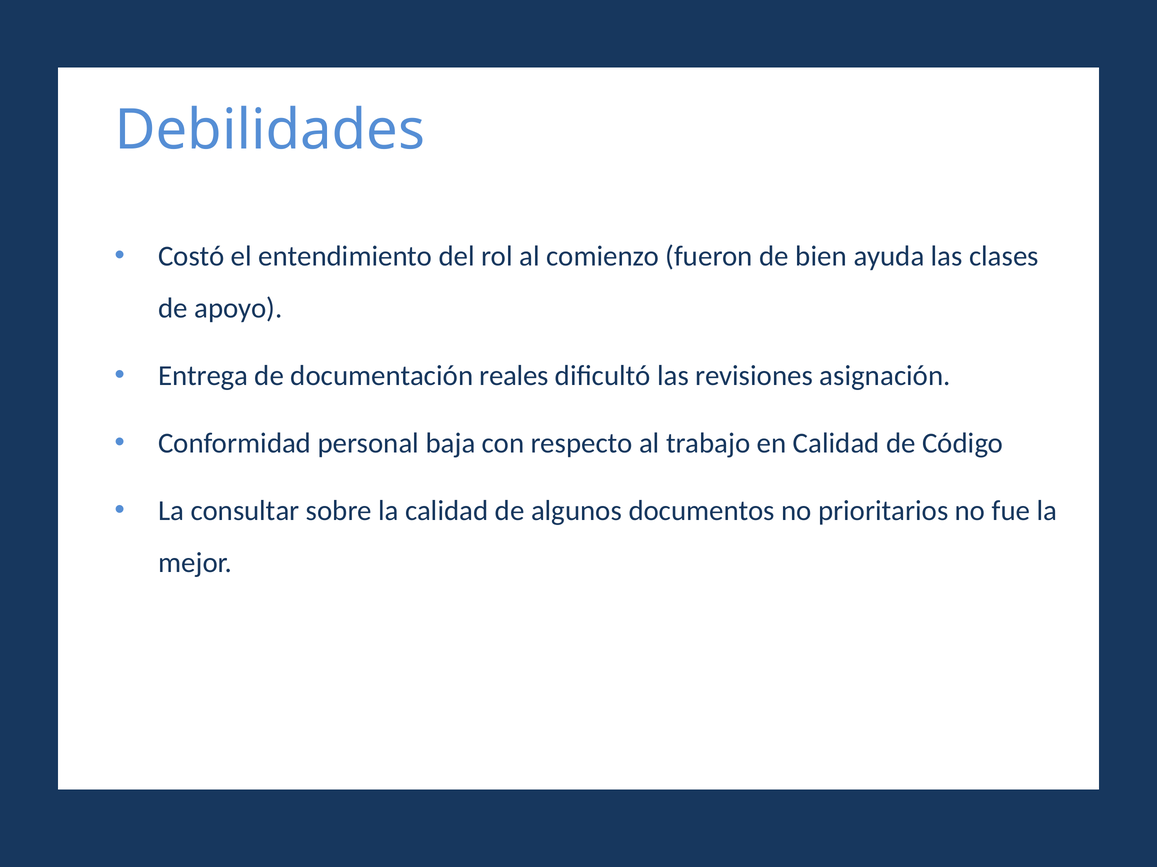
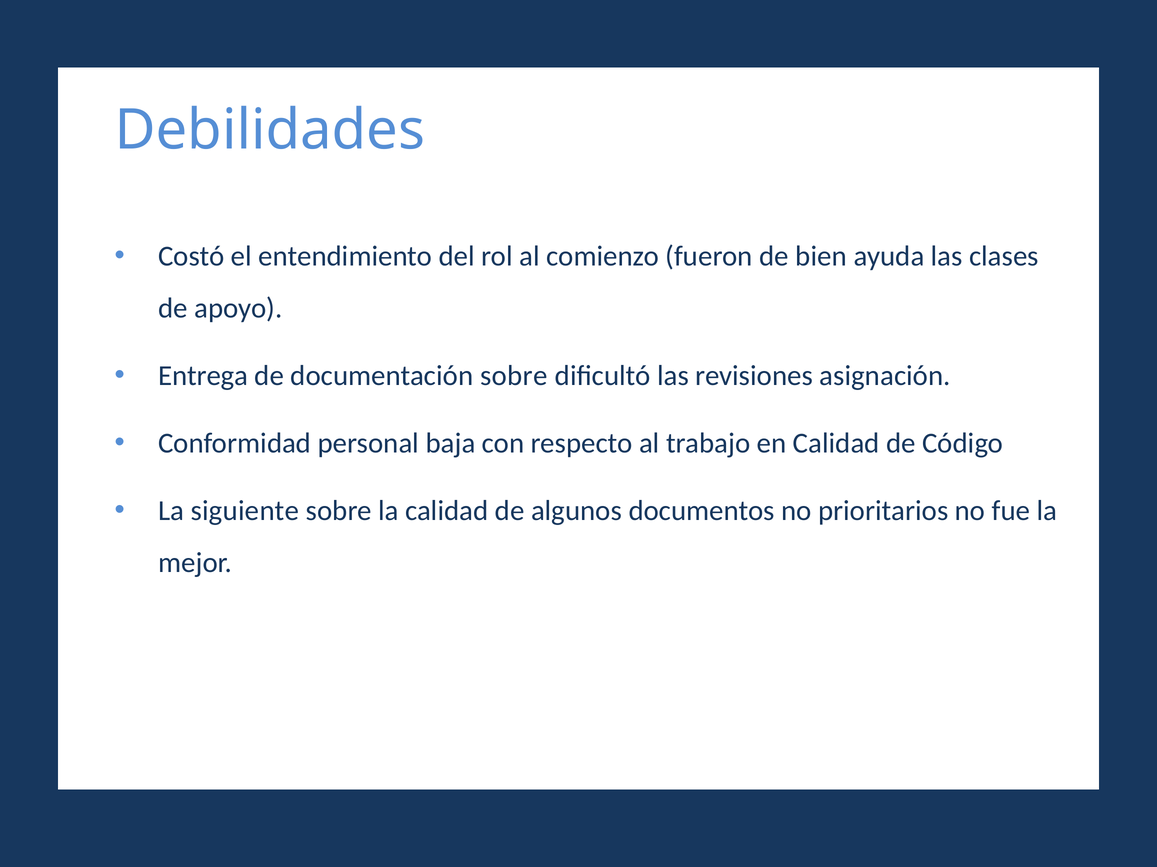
documentación reales: reales -> sobre
consultar: consultar -> siguiente
